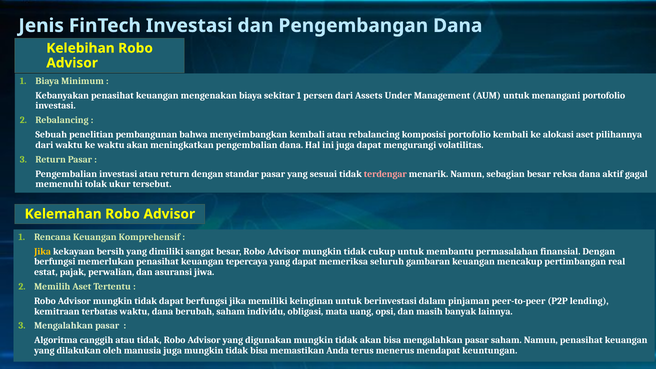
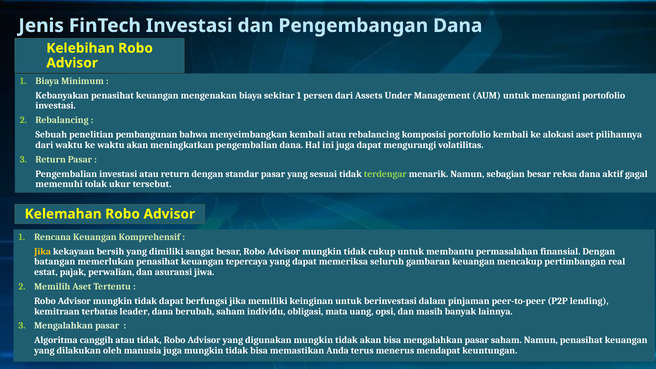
terdengar colour: pink -> light green
berfungsi at (55, 262): berfungsi -> batangan
terbatas waktu: waktu -> leader
